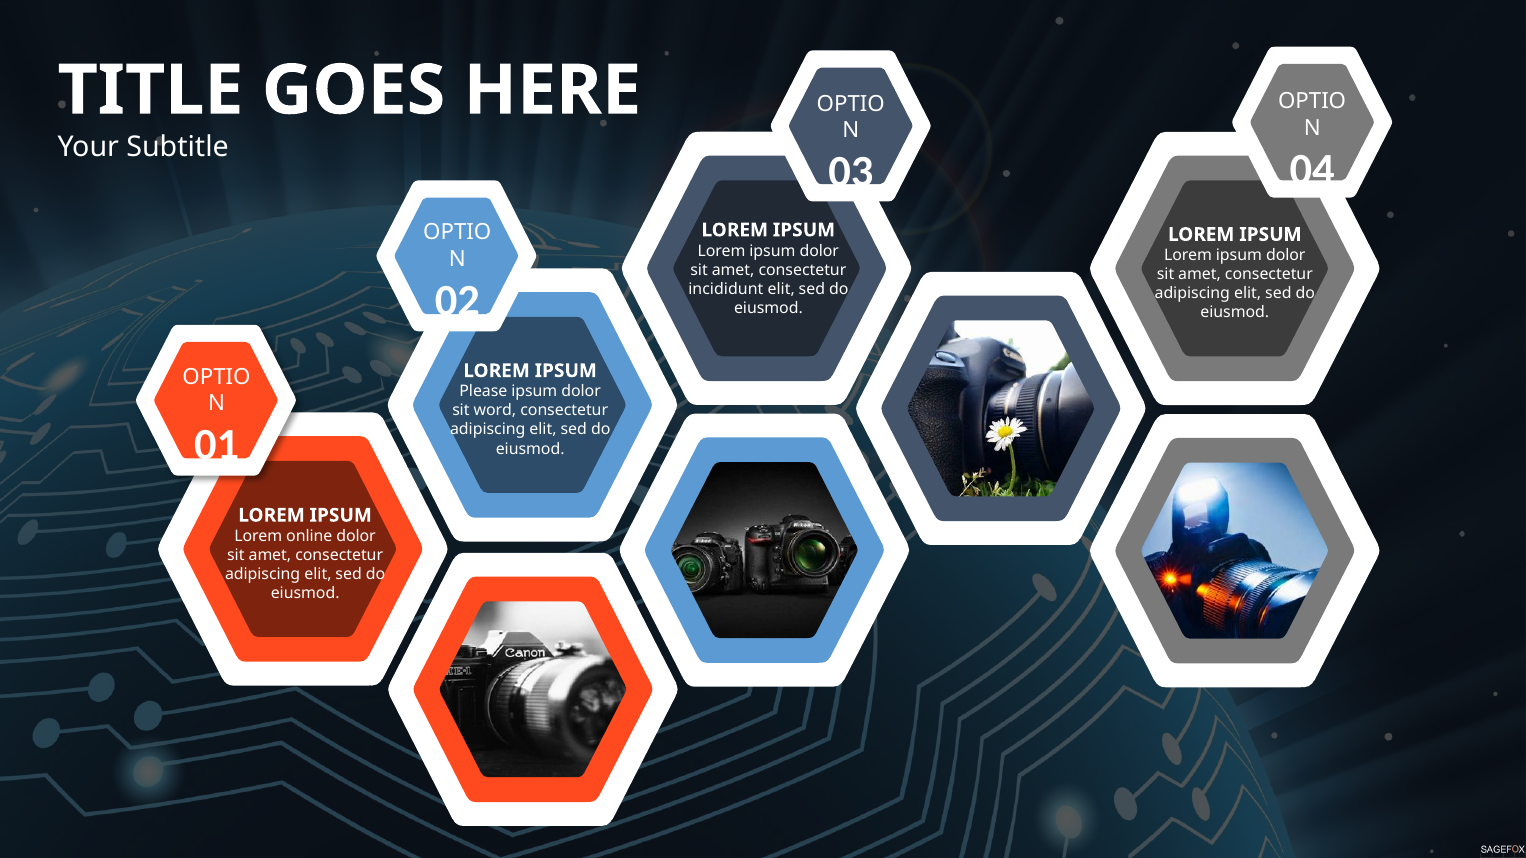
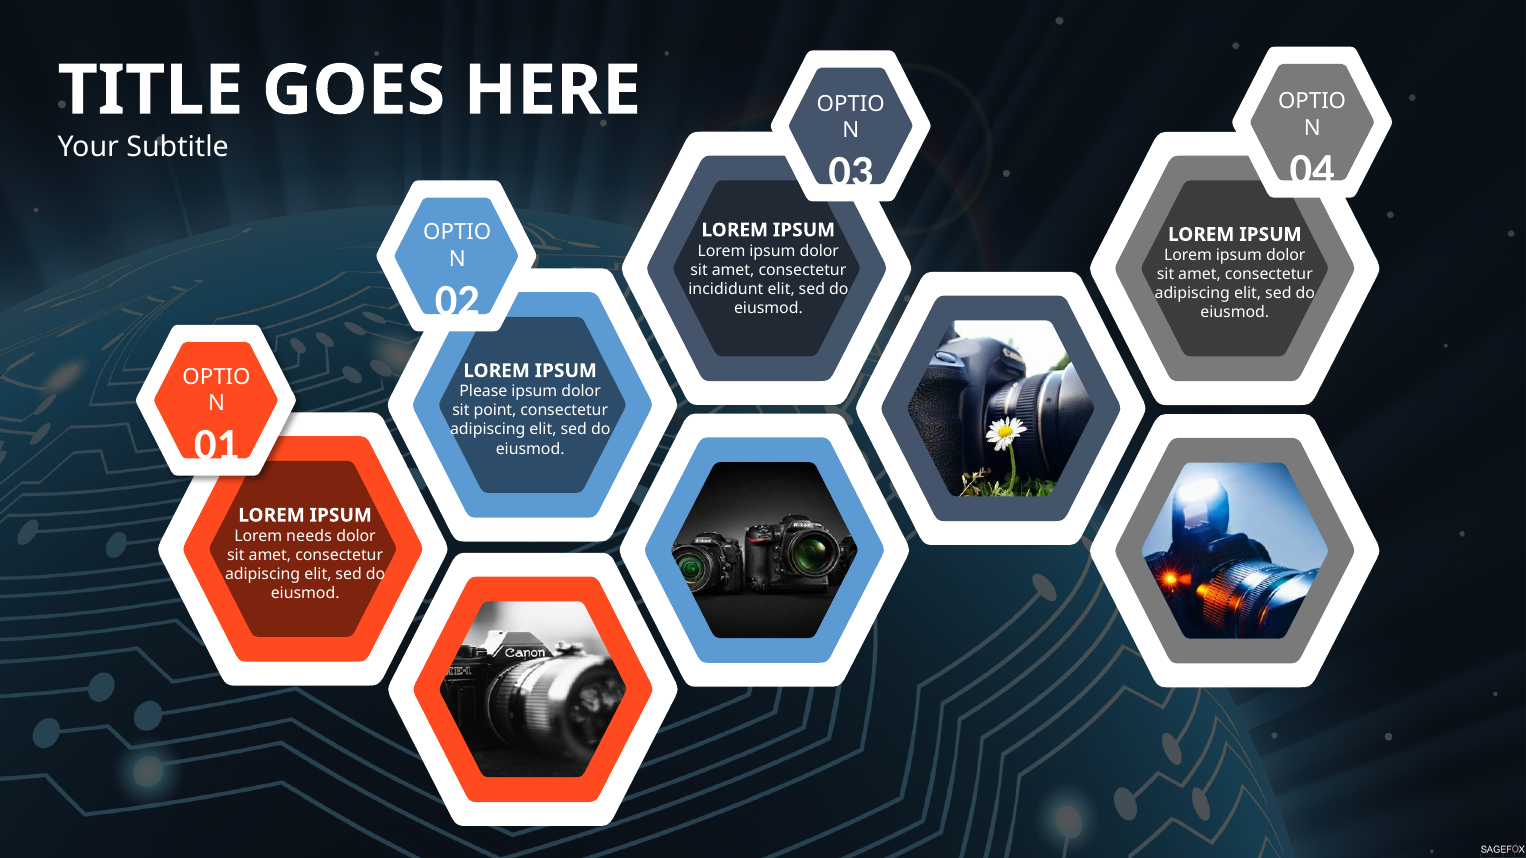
word: word -> point
online: online -> needs
